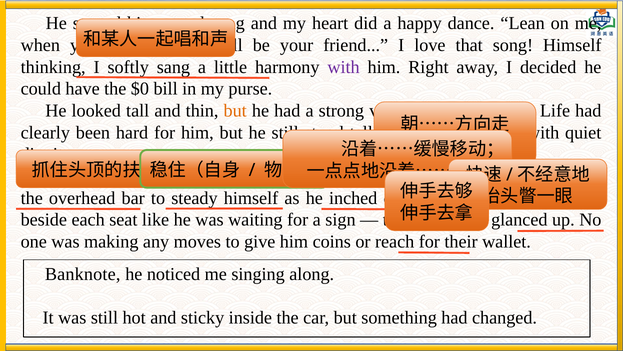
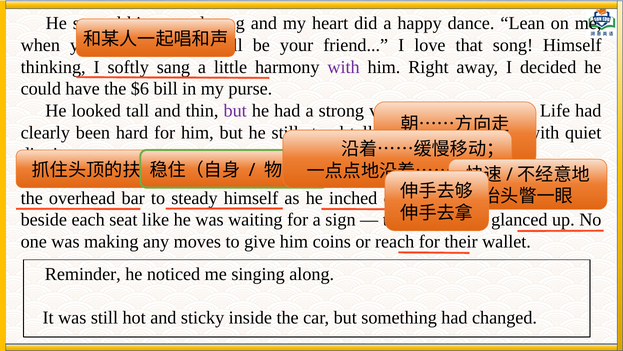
$0: $0 -> $6
but at (235, 111) colour: orange -> purple
Banknote: Banknote -> Reminder
